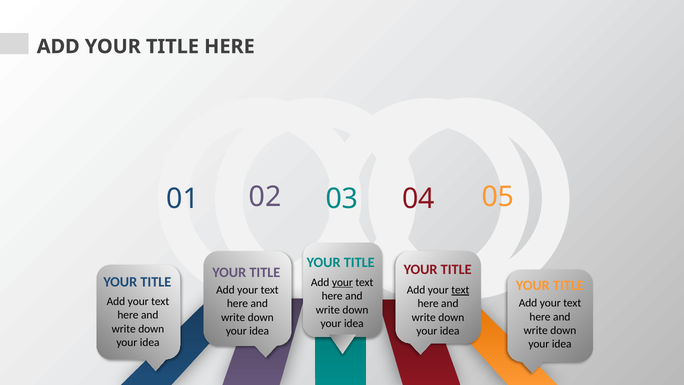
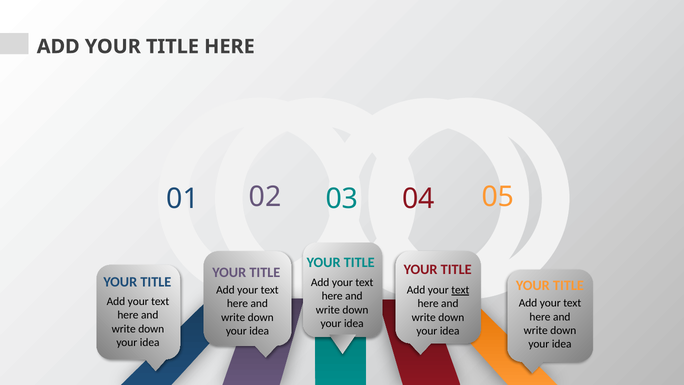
your at (342, 282) underline: present -> none
